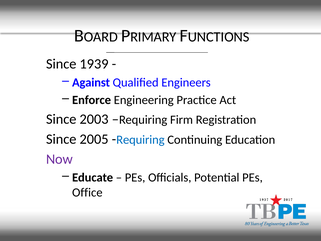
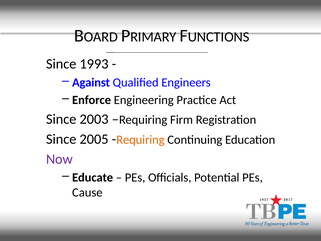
1939: 1939 -> 1993
Requiring at (140, 139) colour: blue -> orange
Office: Office -> Cause
